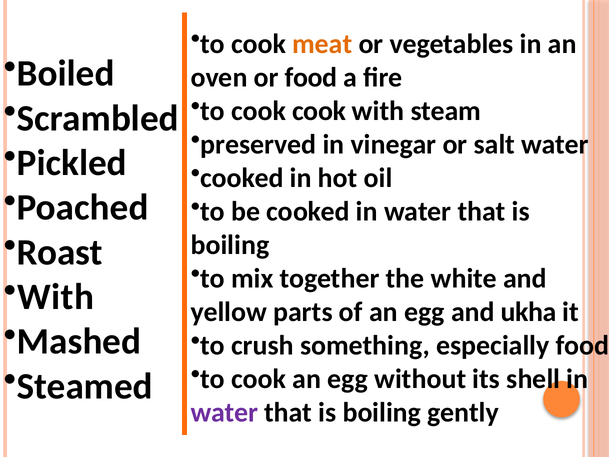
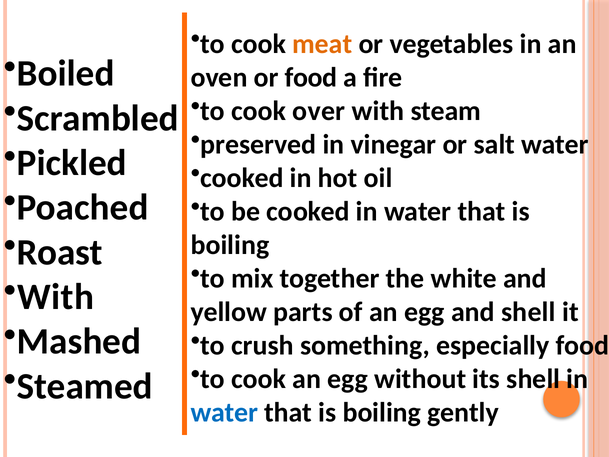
cook cook: cook -> over
and ukha: ukha -> shell
water at (224, 412) colour: purple -> blue
